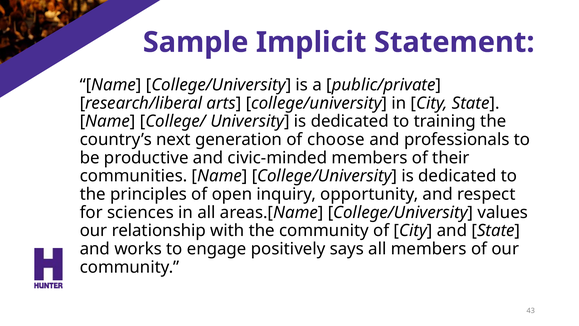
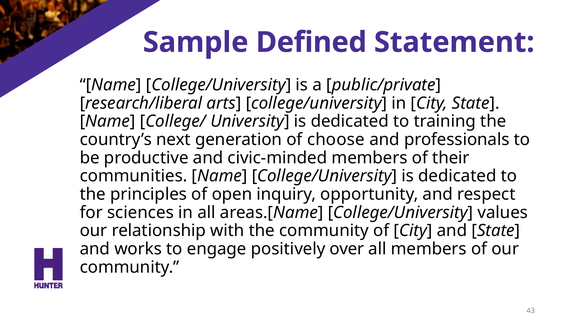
Implicit: Implicit -> Defined
says: says -> over
